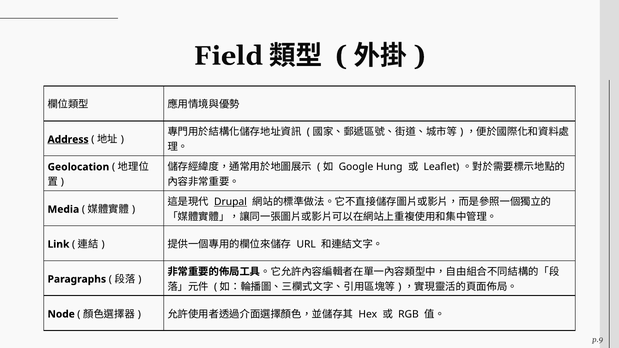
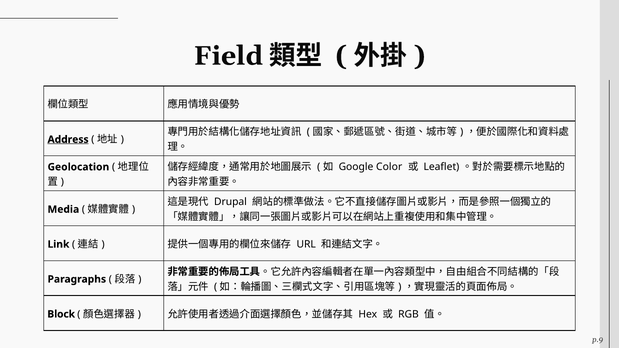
Hung: Hung -> Color
Drupal underline: present -> none
Node: Node -> Block
